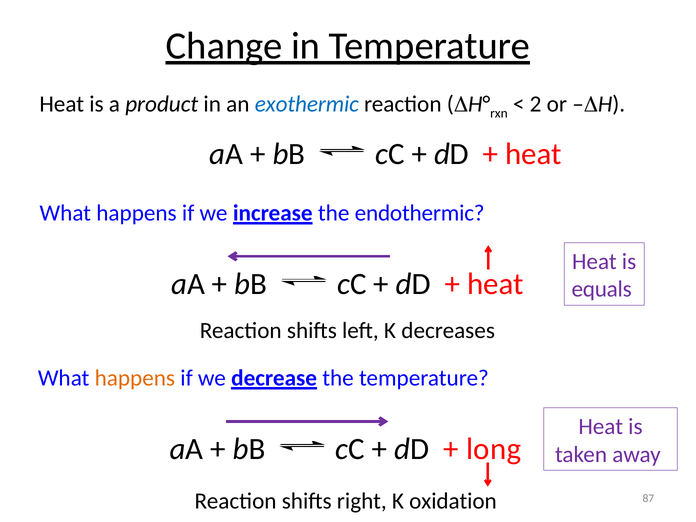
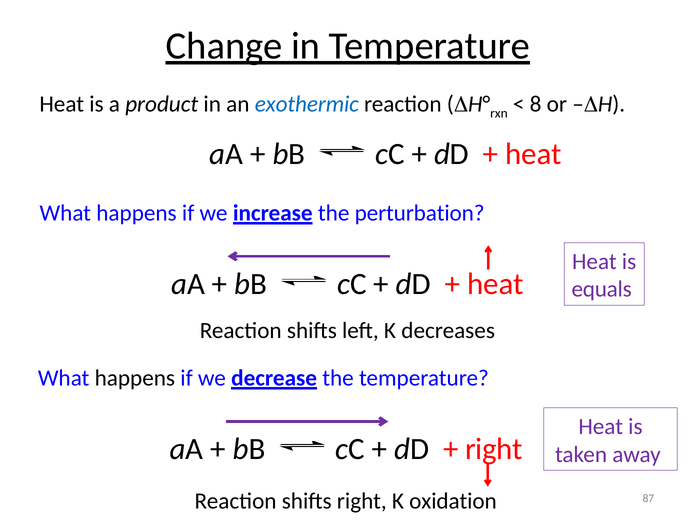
2: 2 -> 8
endothermic: endothermic -> perturbation
happens at (135, 378) colour: orange -> black
long at (494, 449): long -> right
